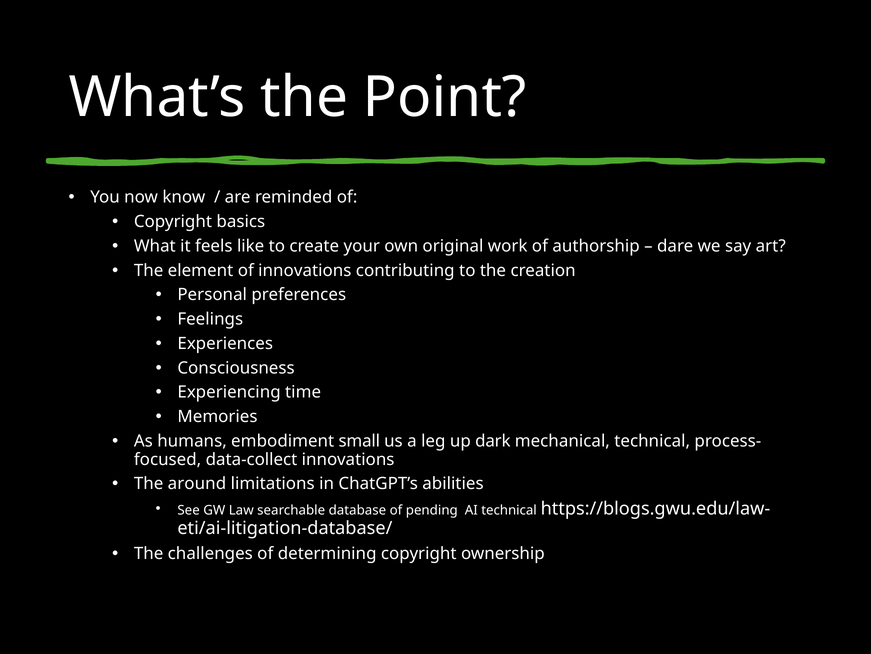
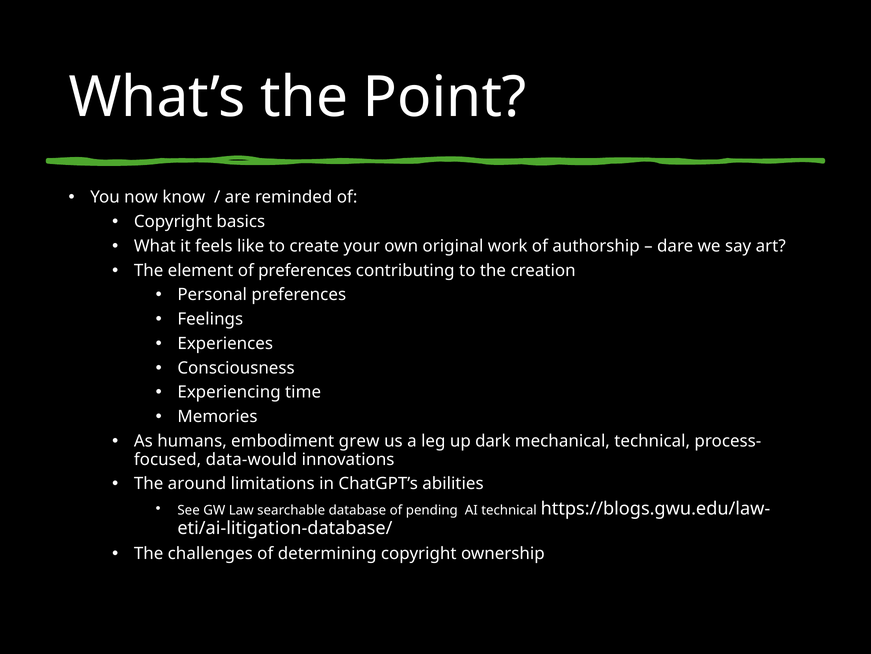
of innovations: innovations -> preferences
small: small -> grew
data-collect: data-collect -> data-would
